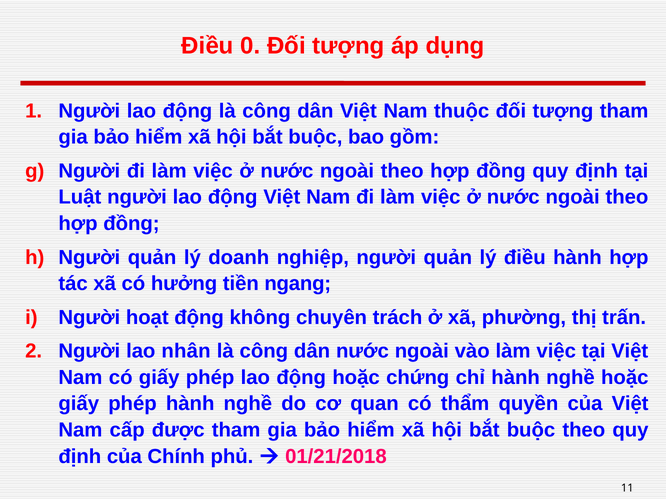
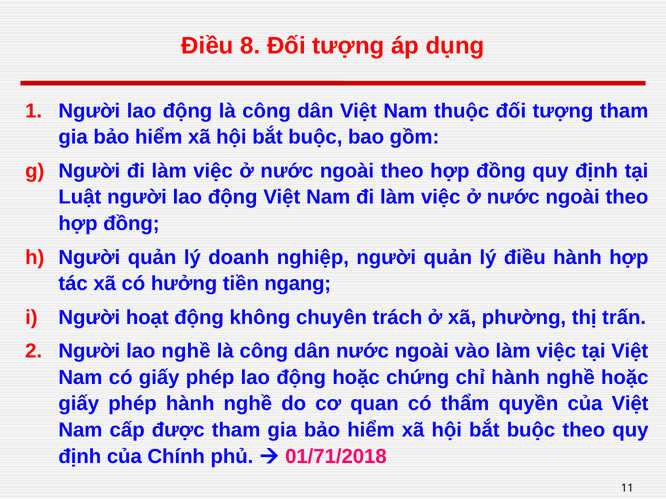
0: 0 -> 8
lao nhân: nhân -> nghề
01/21/2018: 01/21/2018 -> 01/71/2018
